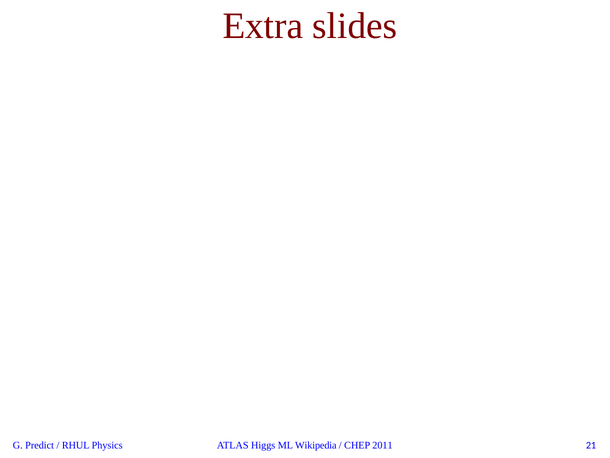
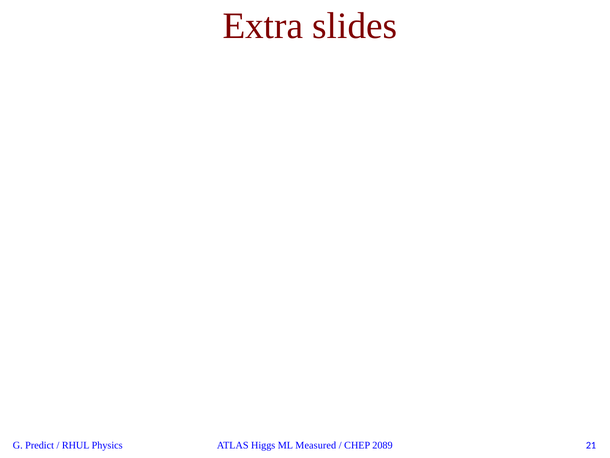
Wikipedia: Wikipedia -> Measured
2011: 2011 -> 2089
